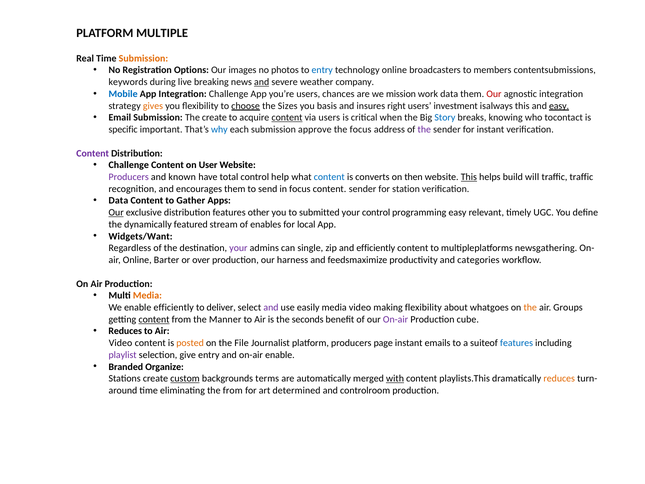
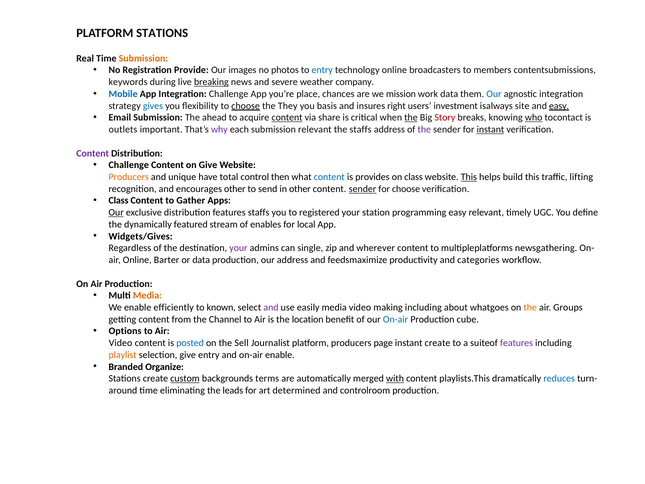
PLATFORM MULTIPLE: MULTIPLE -> STATIONS
Options: Options -> Provide
breaking underline: none -> present
and at (262, 82) underline: present -> none
you’re users: users -> place
Our at (494, 94) colour: red -> blue
gives colour: orange -> blue
Sizes: Sizes -> They
this at (522, 106): this -> site
The create: create -> ahead
via users: users -> share
the at (411, 118) underline: none -> present
Story colour: blue -> red
who underline: none -> present
specific: specific -> outlets
why colour: blue -> purple
submission approve: approve -> relevant
the focus: focus -> staffs
instant at (490, 129) underline: none -> present
on User: User -> Give
Producers at (129, 177) colour: purple -> orange
known: known -> unique
help: help -> then
converts: converts -> provides
on then: then -> class
build will: will -> this
traffic traffic: traffic -> lifting
encourages them: them -> other
in focus: focus -> other
sender at (363, 189) underline: none -> present
for station: station -> choose
Data at (118, 201): Data -> Class
features other: other -> staffs
submitted: submitted -> registered
your control: control -> station
Widgets/Want: Widgets/Want -> Widgets/Gives
and efficiently: efficiently -> wherever
or over: over -> data
our harness: harness -> address
deliver: deliver -> known
making flexibility: flexibility -> including
content at (154, 319) underline: present -> none
Manner: Manner -> Channel
seconds: seconds -> location
On-air at (396, 319) colour: purple -> blue
Reduces at (125, 331): Reduces -> Options
posted colour: orange -> blue
File: File -> Sell
instant emails: emails -> create
features at (517, 343) colour: blue -> purple
playlist colour: purple -> orange
reduces at (559, 378) colour: orange -> blue
the from: from -> leads
